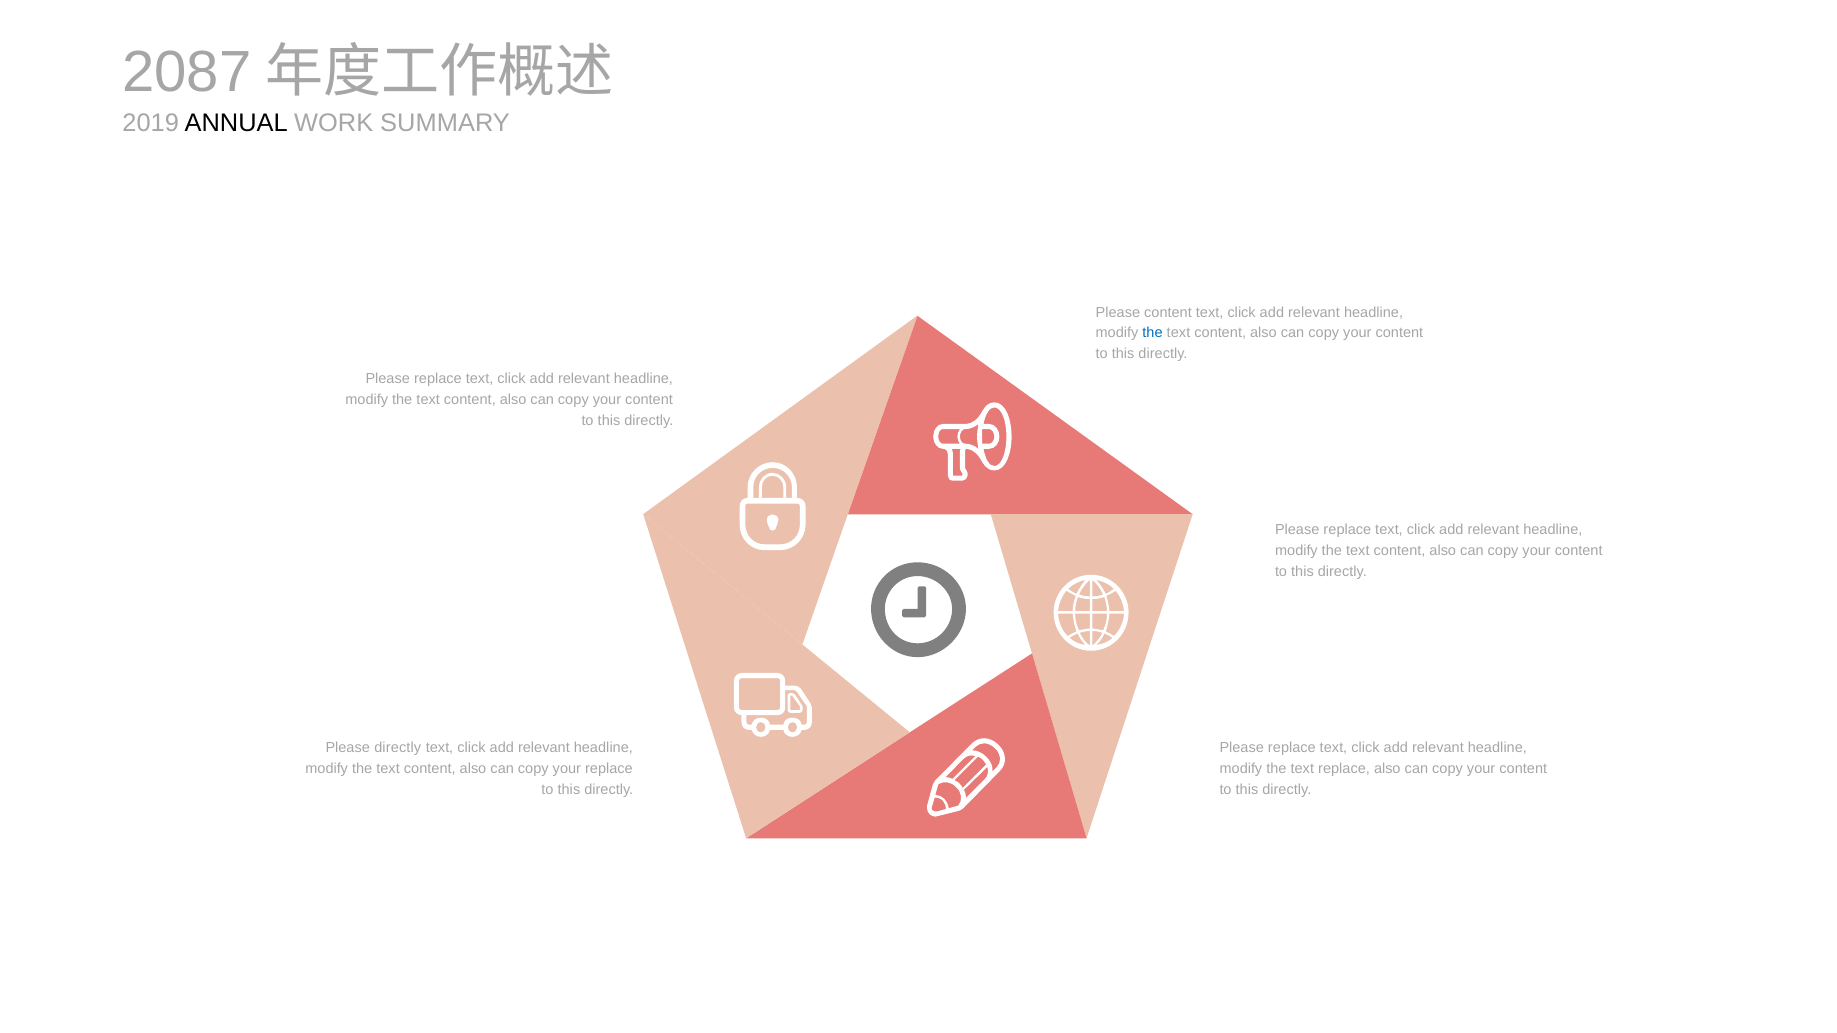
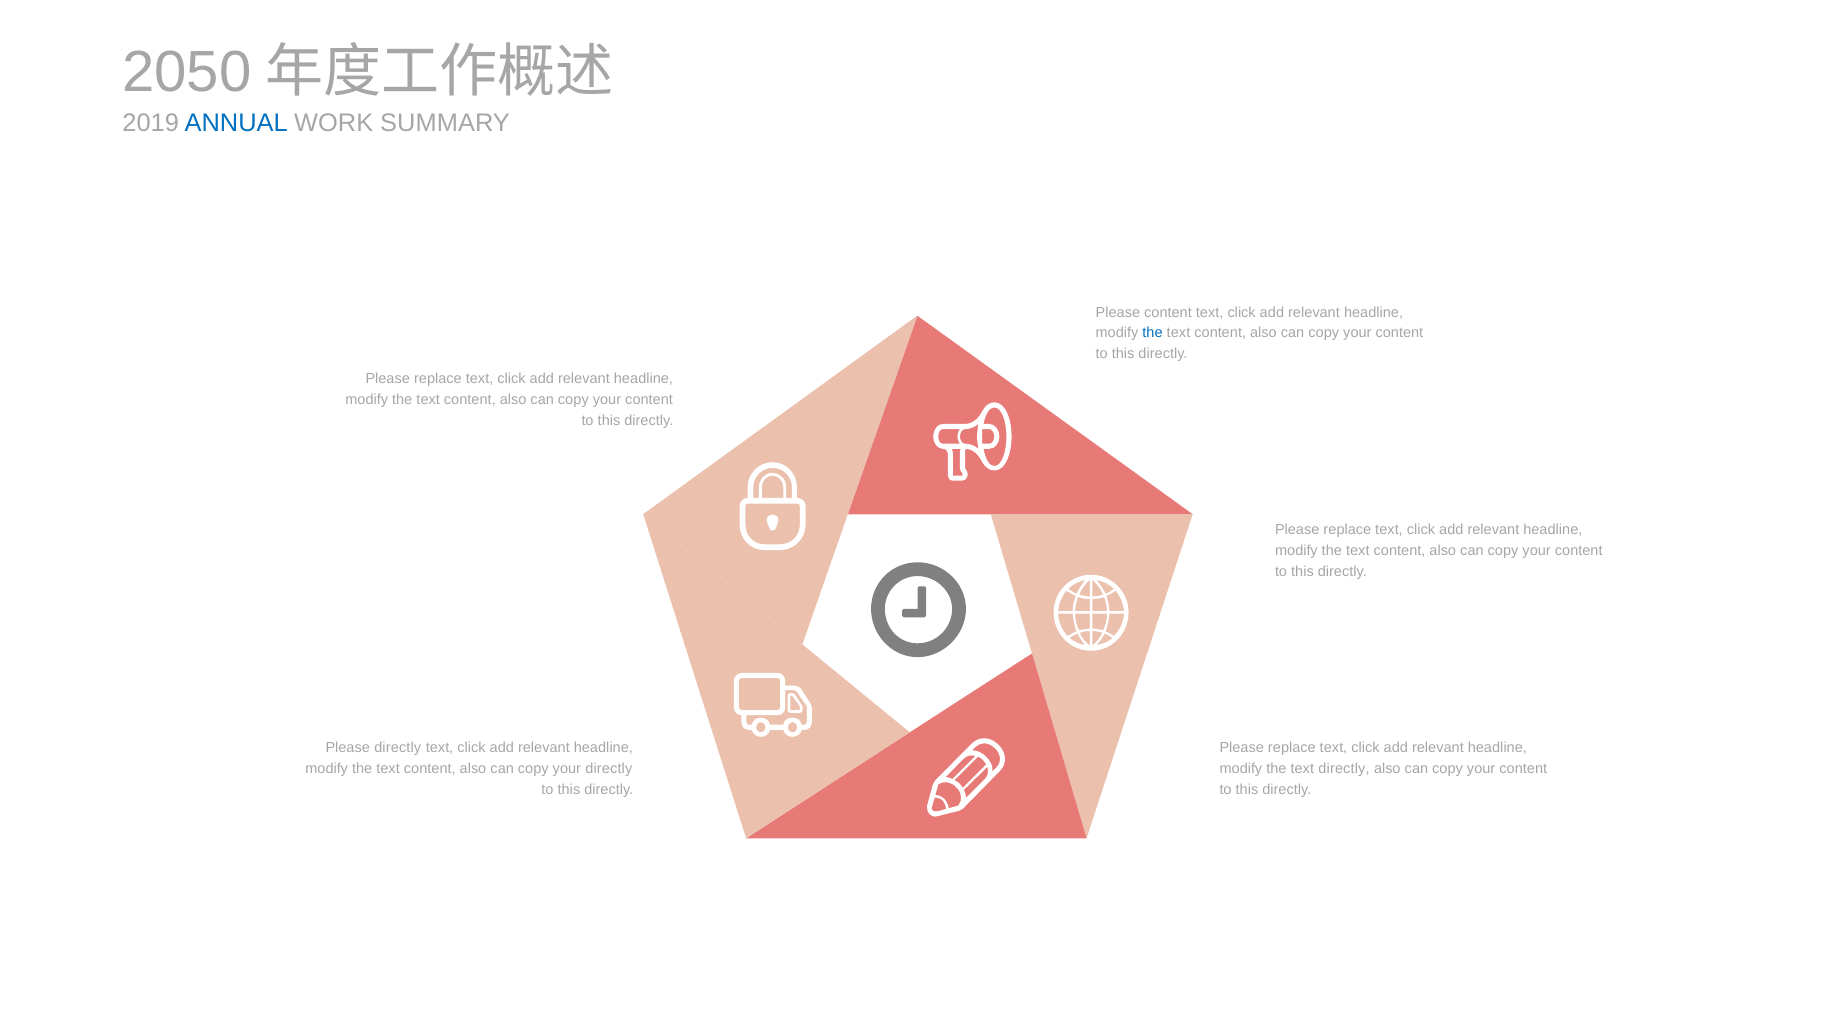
2087: 2087 -> 2050
ANNUAL colour: black -> blue
your replace: replace -> directly
text replace: replace -> directly
